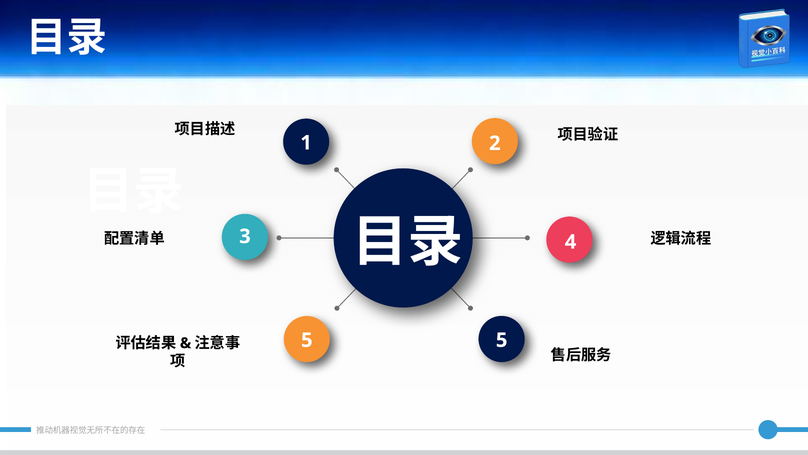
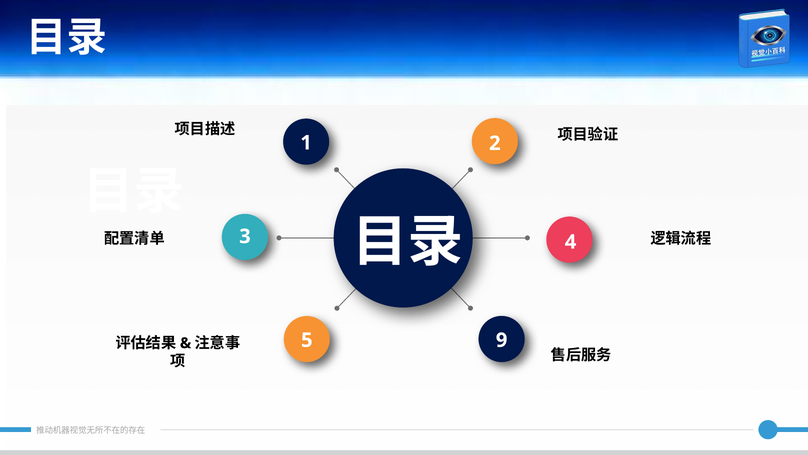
5 5: 5 -> 9
